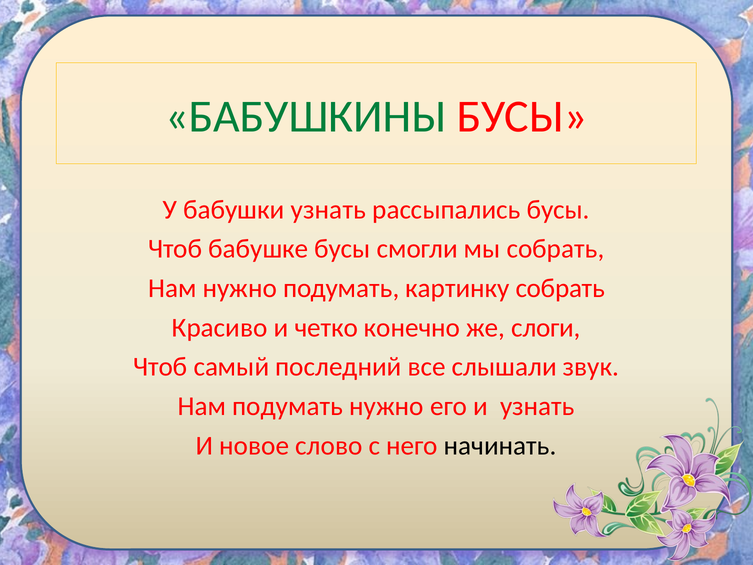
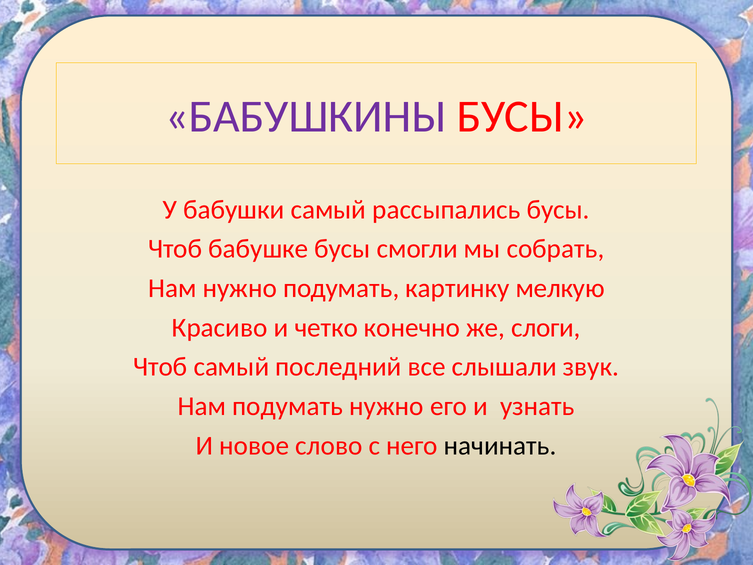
БАБУШКИНЫ colour: green -> purple
бабушки узнать: узнать -> самый
картинку собрать: собрать -> мелкую
